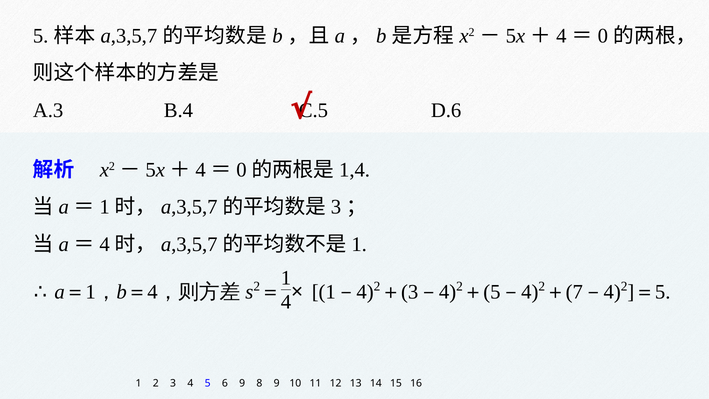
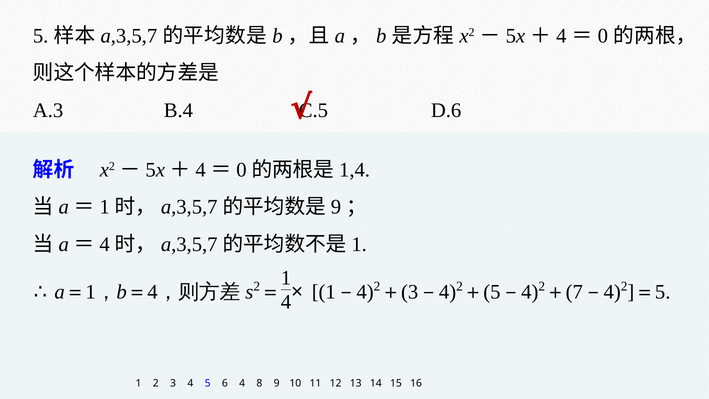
3 at (336, 207): 3 -> 9
5 9: 9 -> 4
